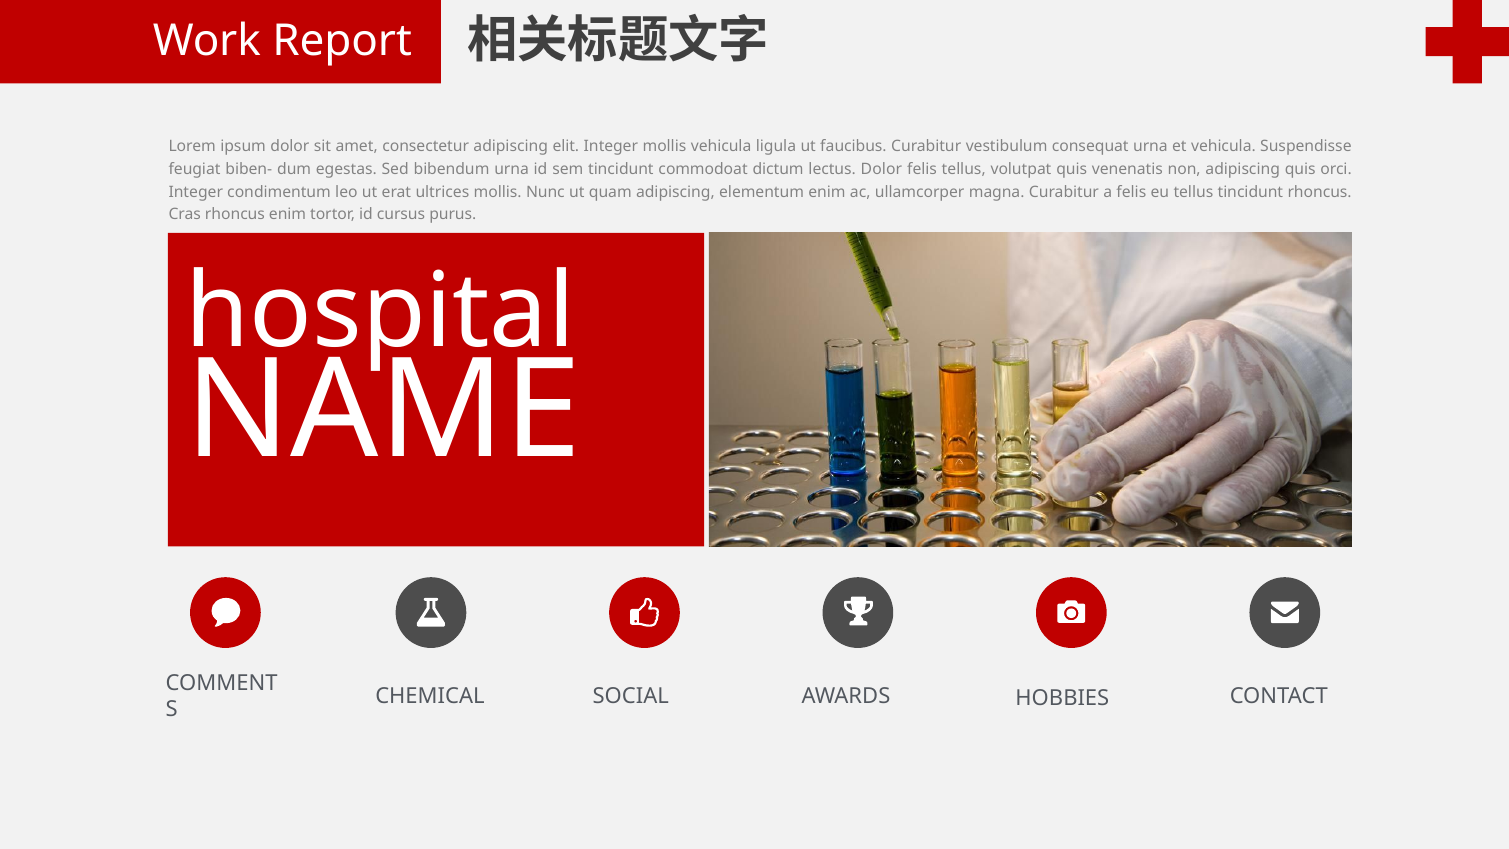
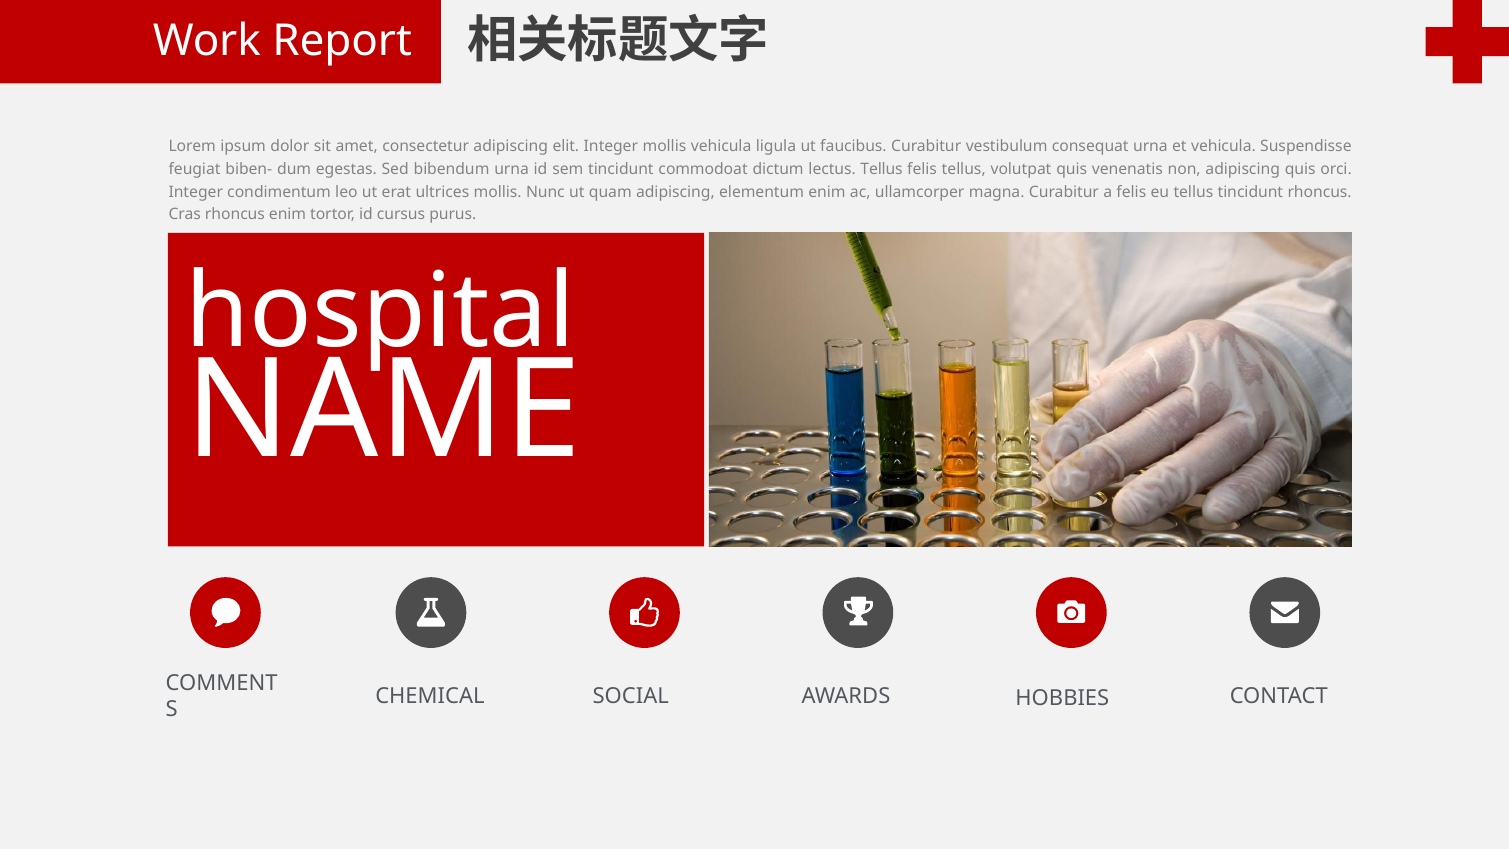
lectus Dolor: Dolor -> Tellus
